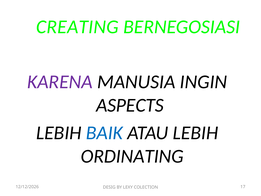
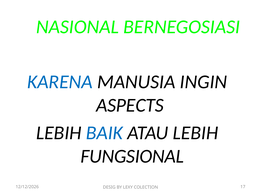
CREATING: CREATING -> NASIONAL
KARENA colour: purple -> blue
ORDINATING: ORDINATING -> FUNGSIONAL
